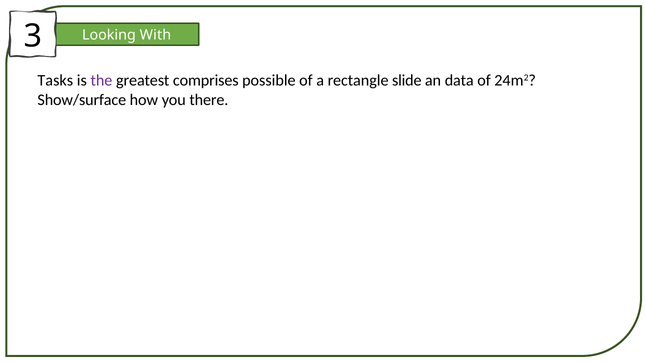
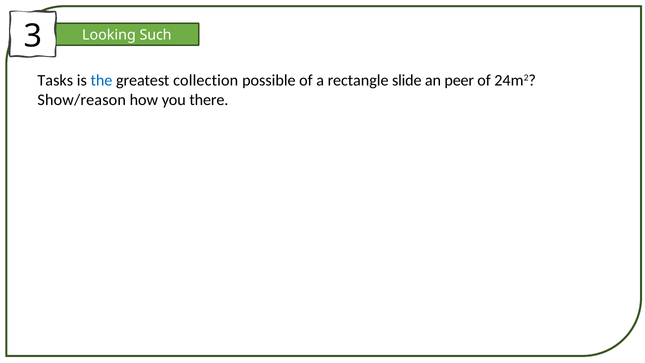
With: With -> Such
the colour: purple -> blue
comprises: comprises -> collection
data: data -> peer
Show/surface: Show/surface -> Show/reason
